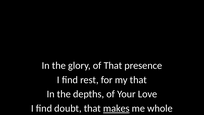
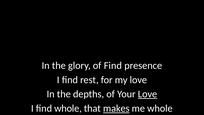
of That: That -> Find
my that: that -> love
Love at (148, 94) underline: none -> present
find doubt: doubt -> whole
